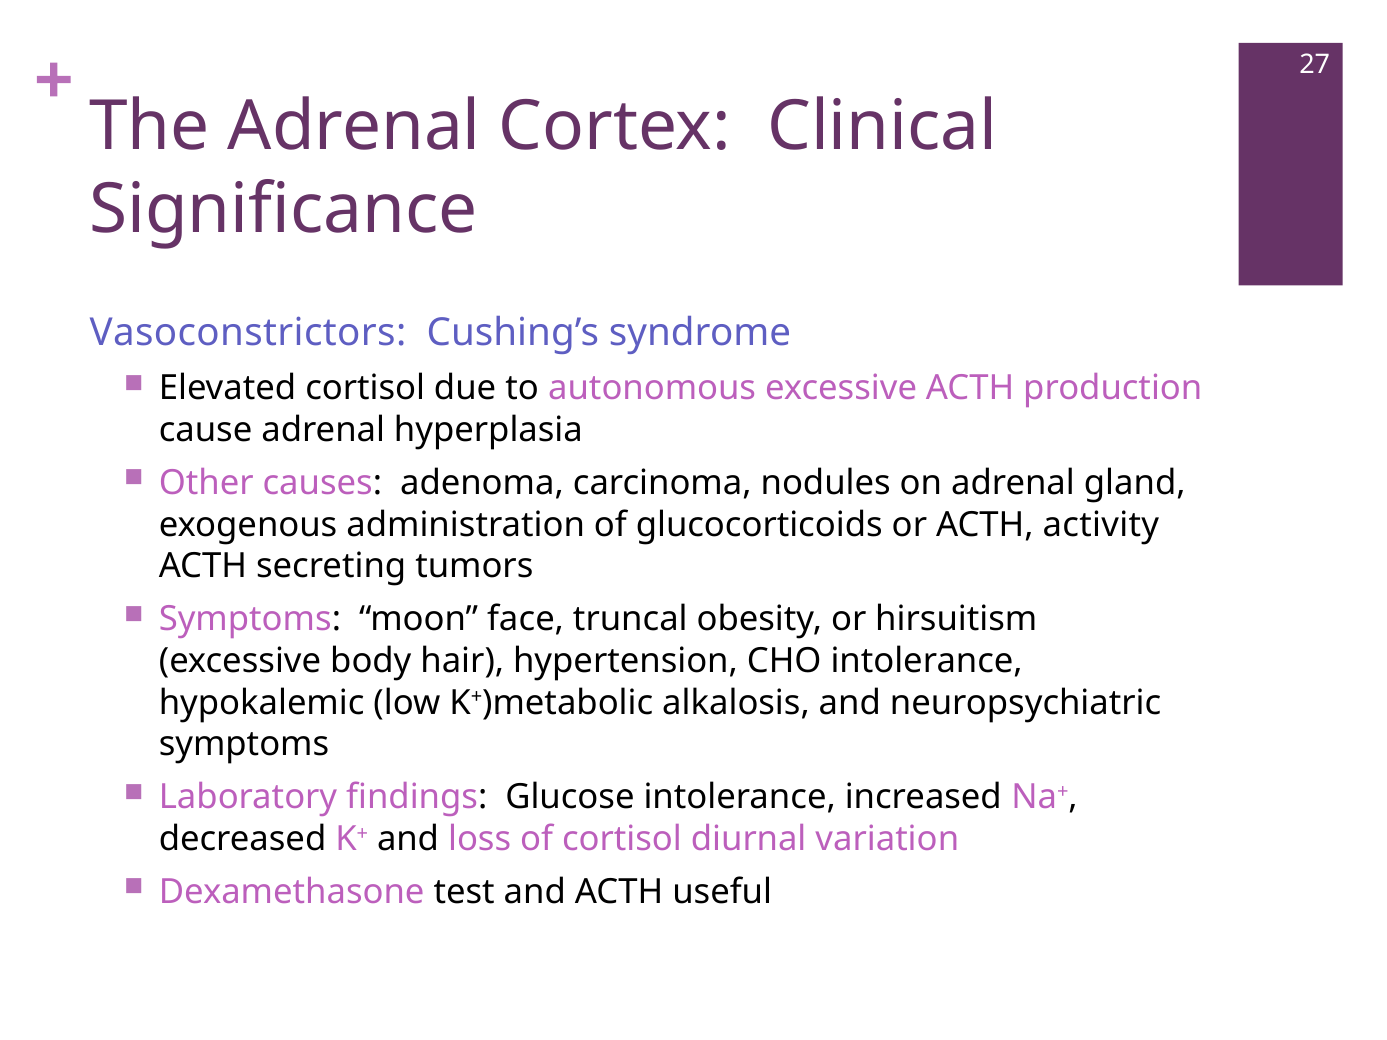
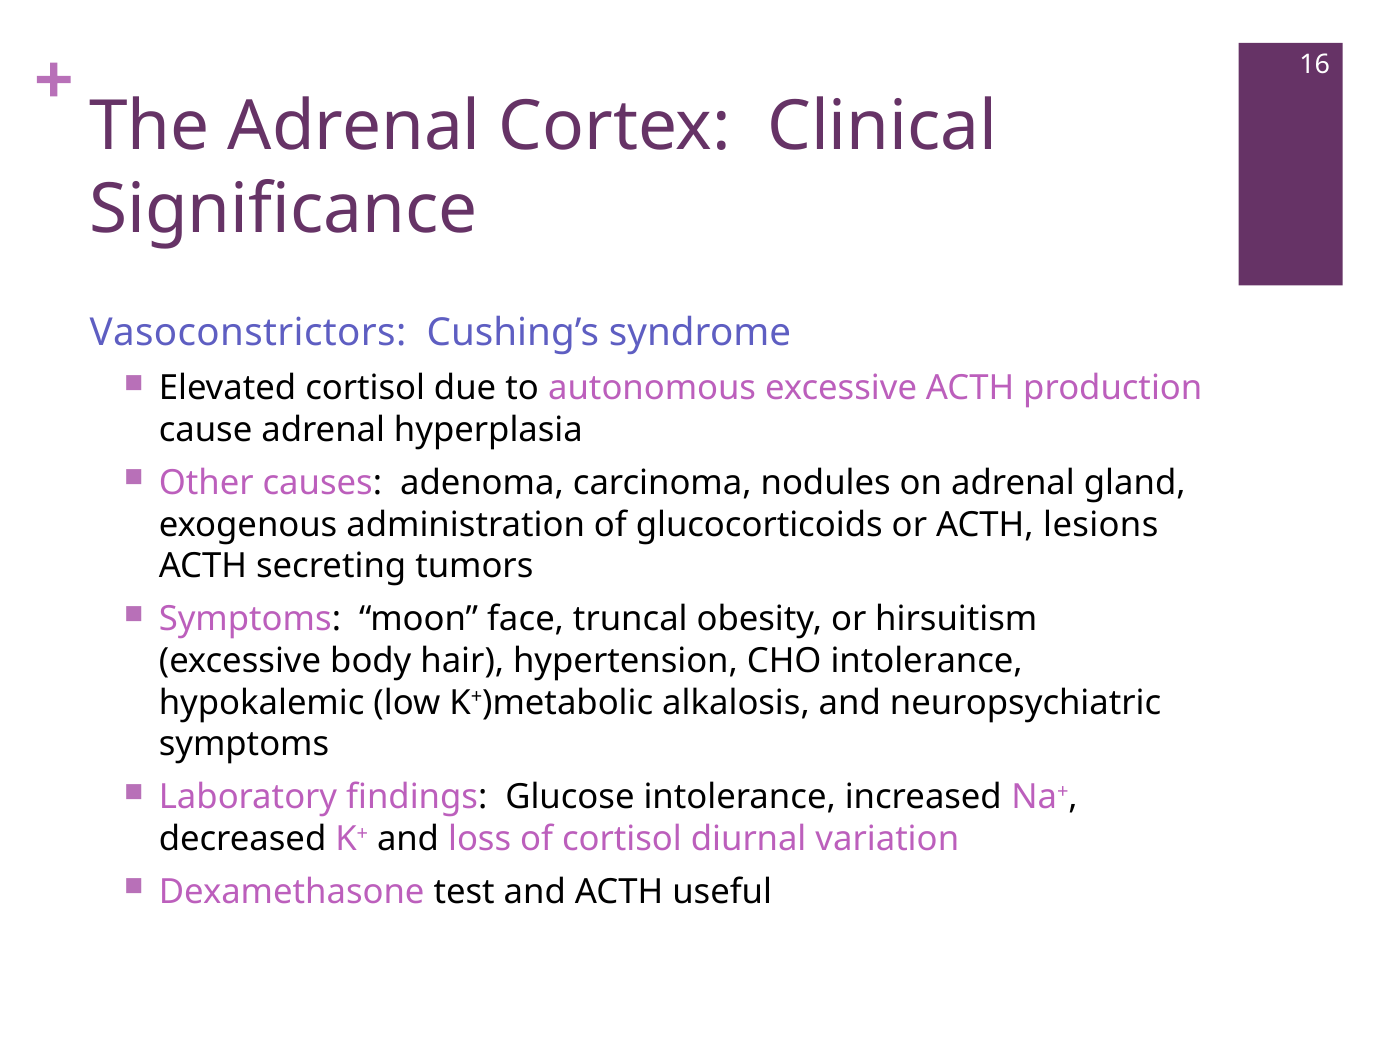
27: 27 -> 16
activity: activity -> lesions
